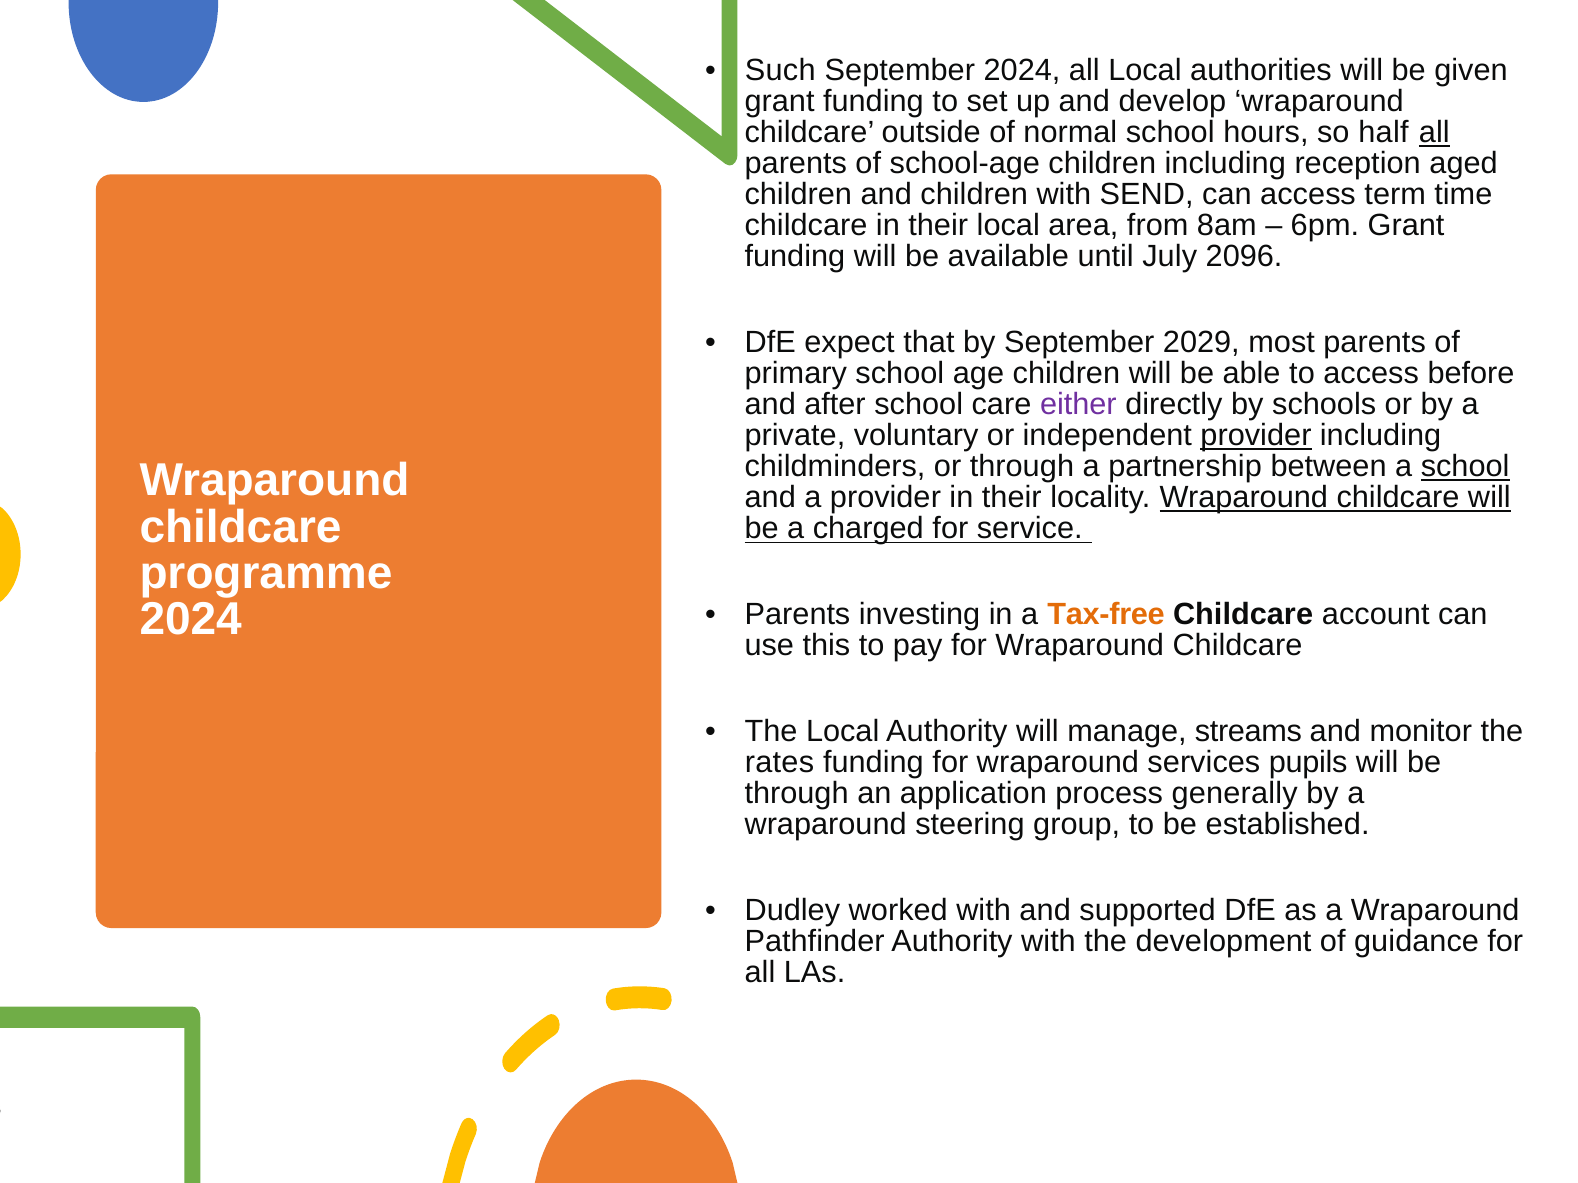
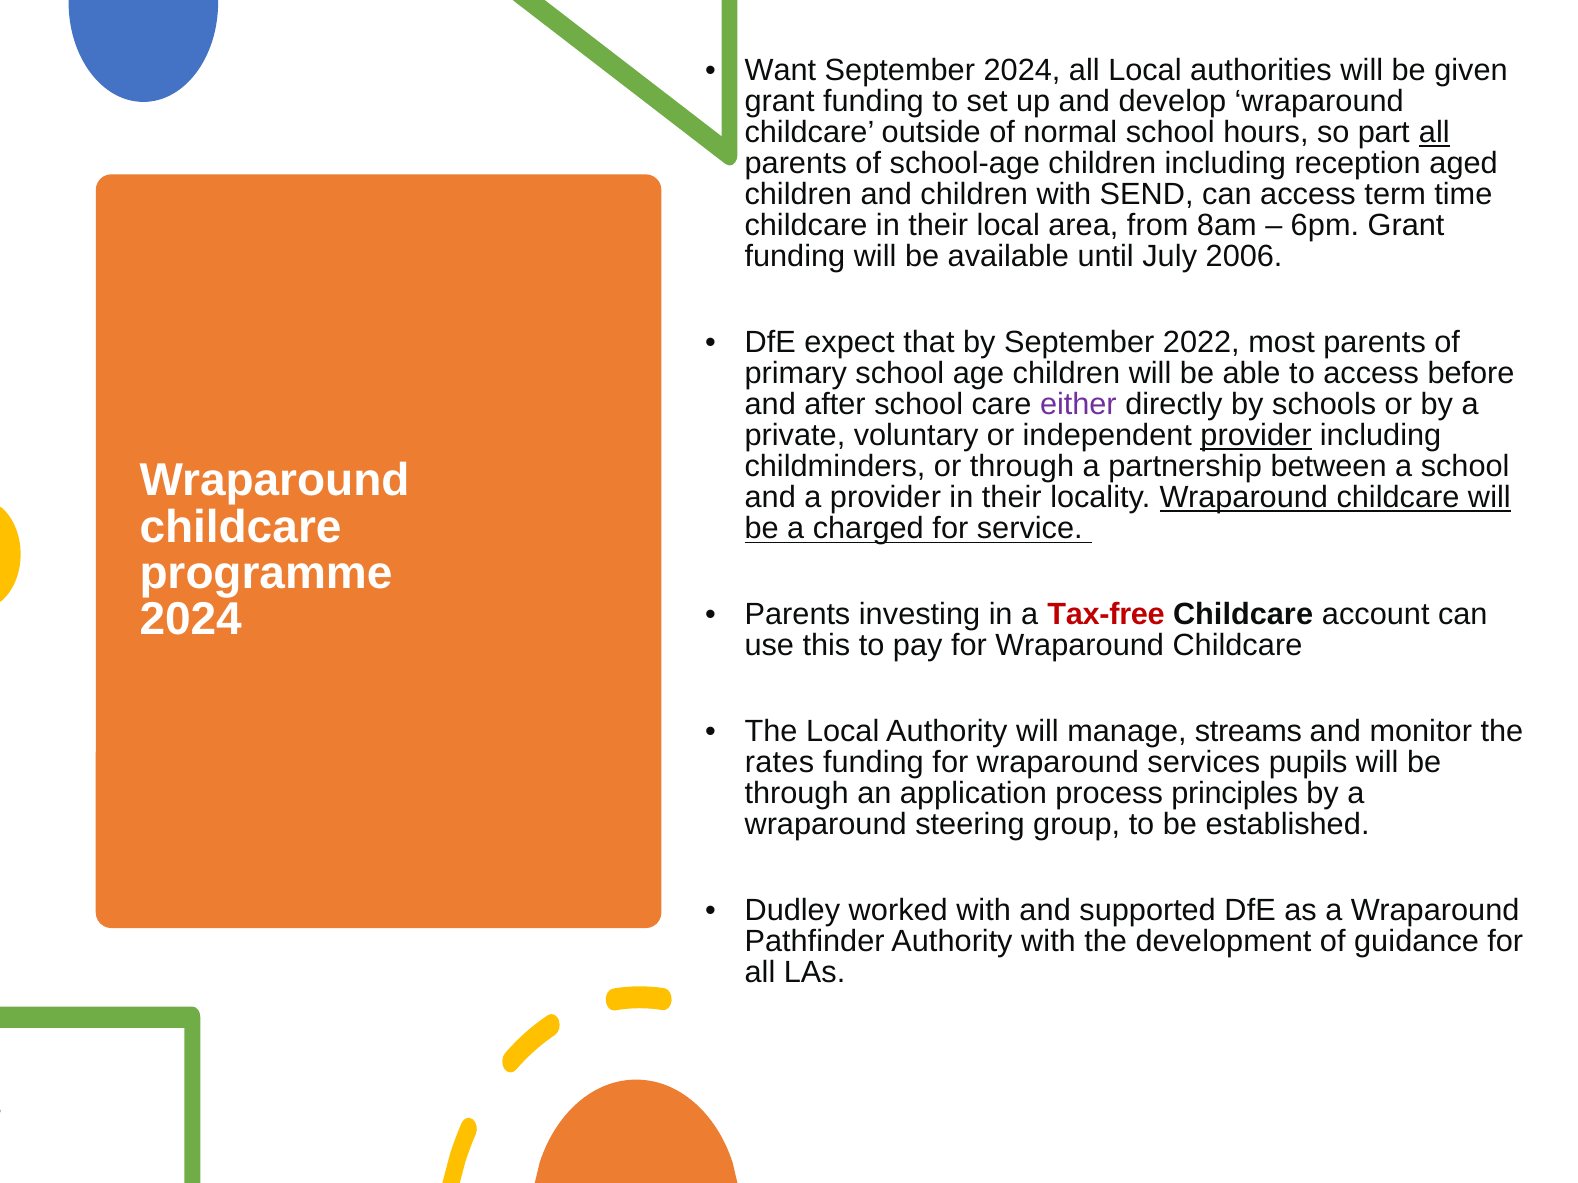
Such: Such -> Want
half: half -> part
2096: 2096 -> 2006
2029: 2029 -> 2022
school at (1465, 467) underline: present -> none
Tax-free colour: orange -> red
generally: generally -> principles
